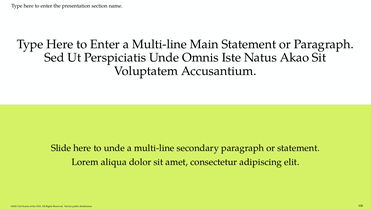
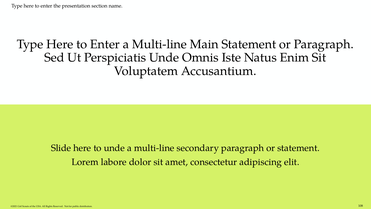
Akao: Akao -> Enim
aliqua: aliqua -> labore
